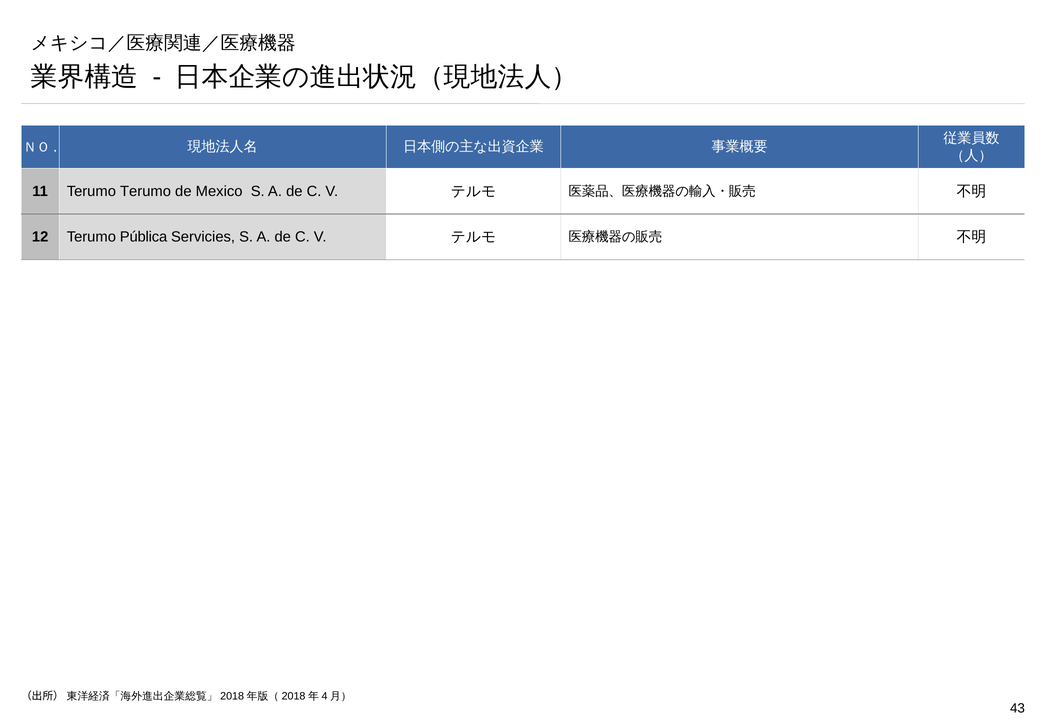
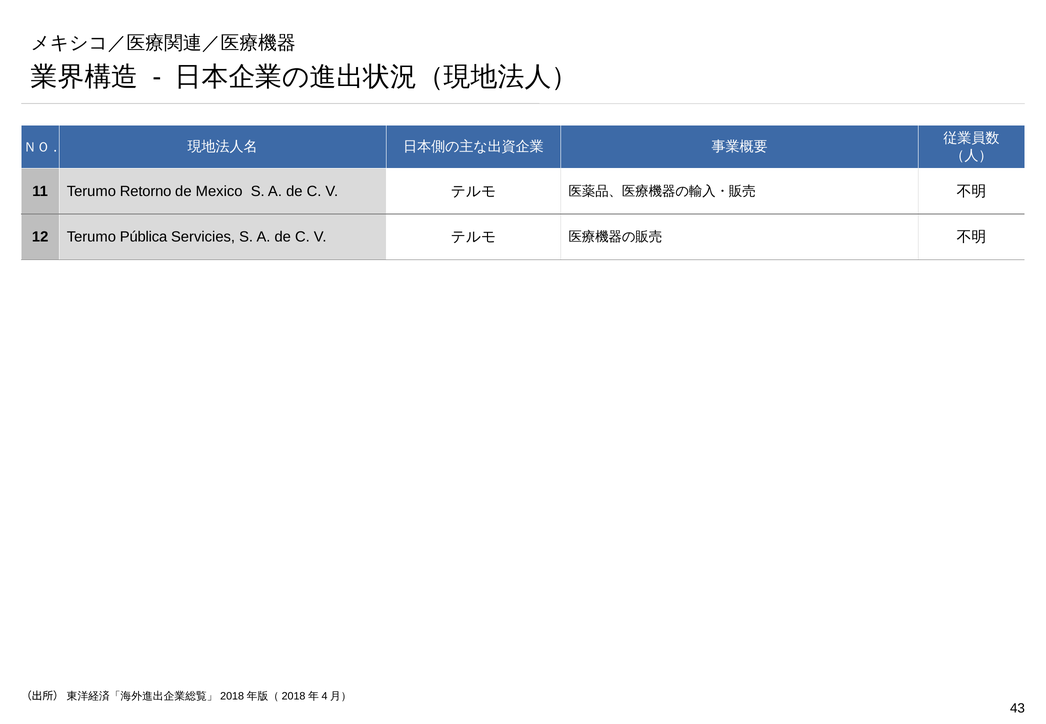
Terumo Terumo: Terumo -> Retorno
